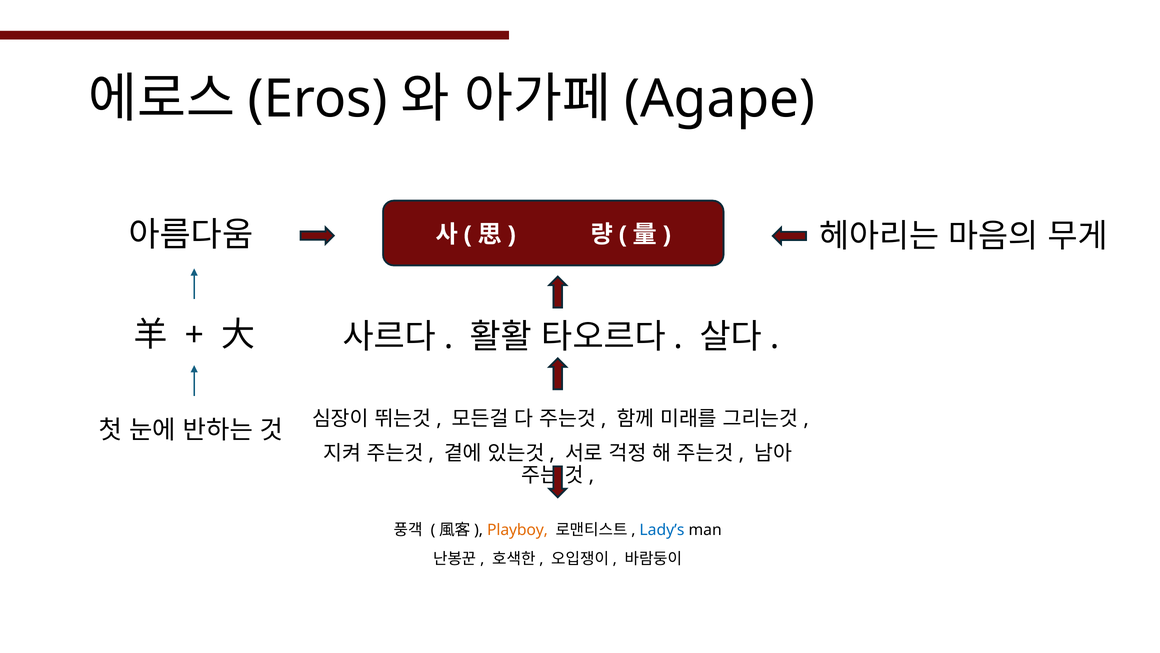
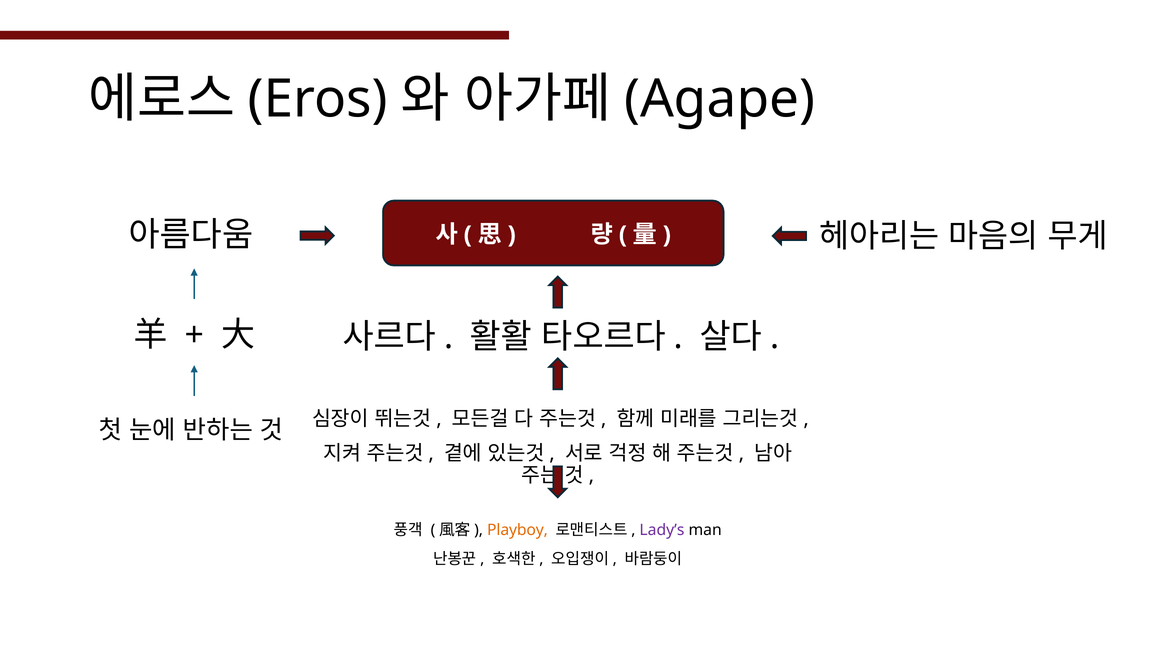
Lady’s colour: blue -> purple
